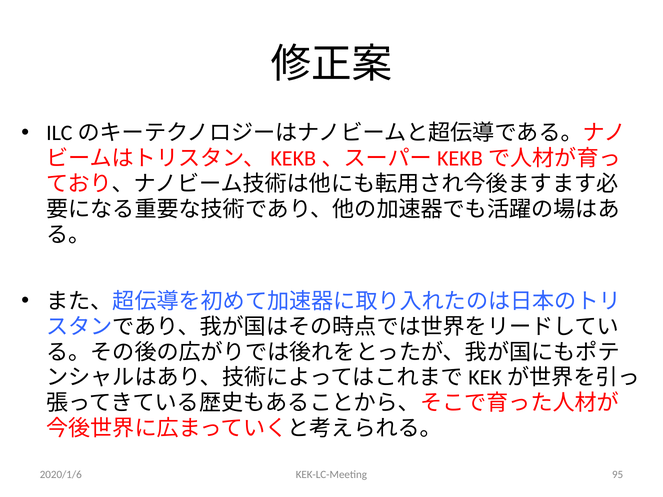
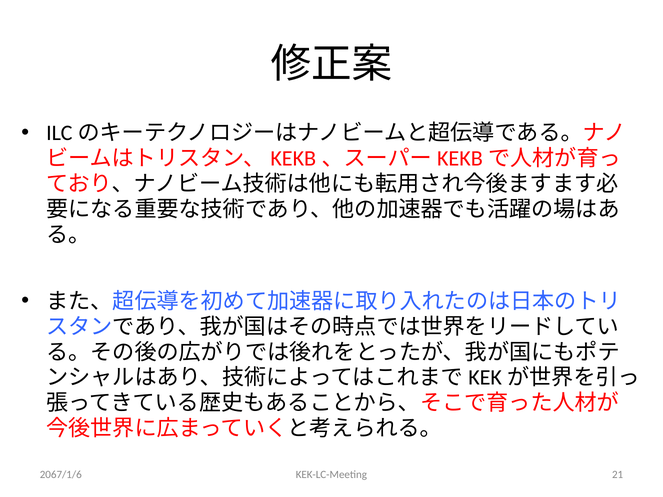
2020/1/6: 2020/1/6 -> 2067/1/6
95: 95 -> 21
